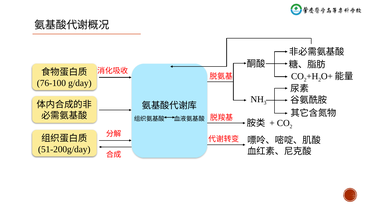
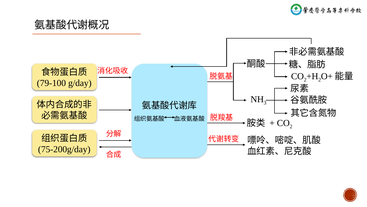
76-100: 76-100 -> 79-100
51-200g/day: 51-200g/day -> 75-200g/day
